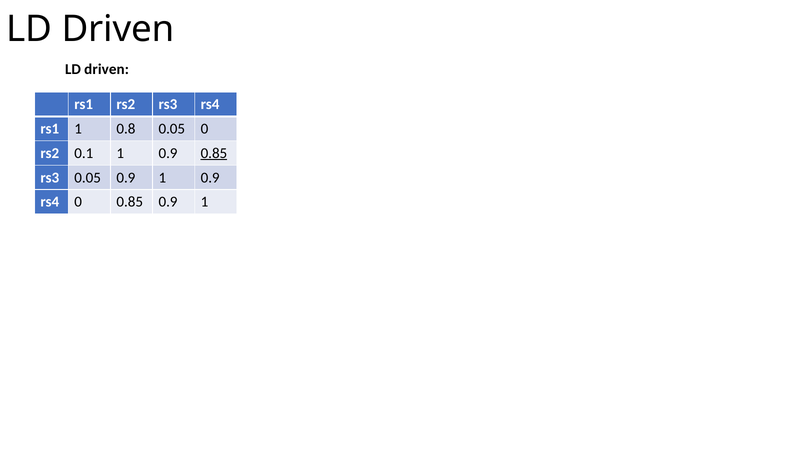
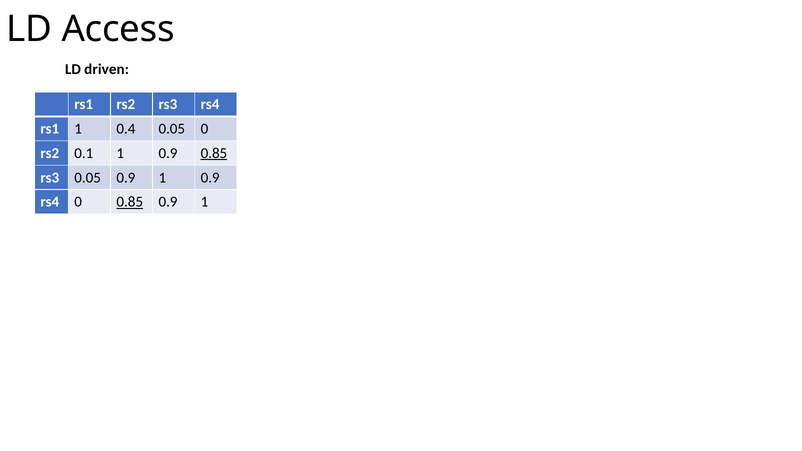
Driven at (118, 29): Driven -> Access
0.8: 0.8 -> 0.4
0.85 at (130, 202) underline: none -> present
